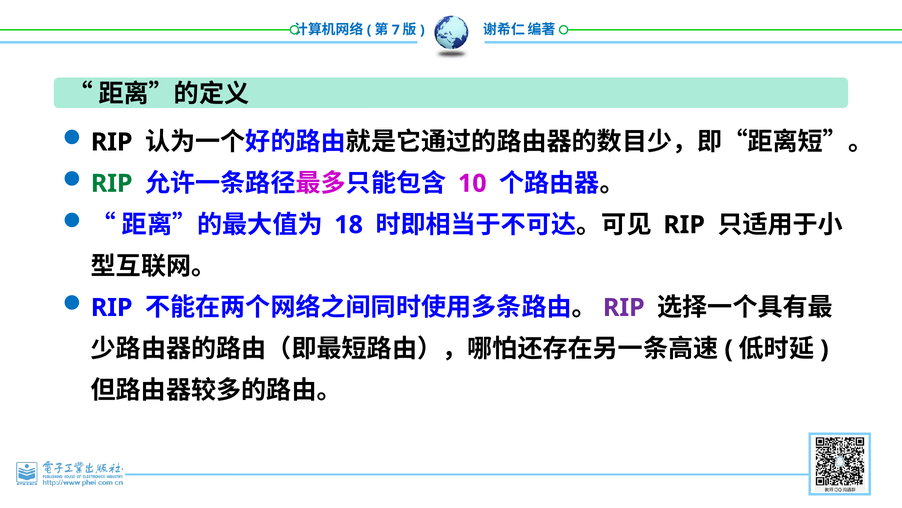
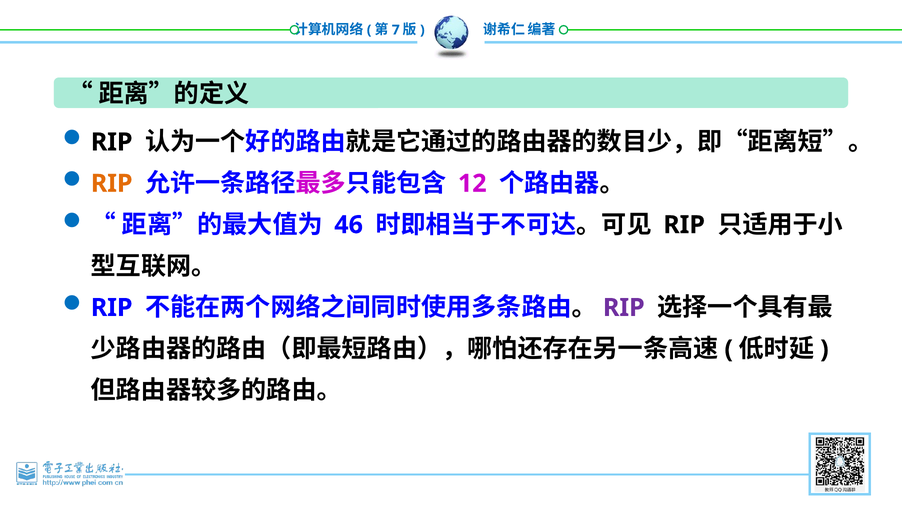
RIP at (112, 183) colour: green -> orange
10: 10 -> 12
18: 18 -> 46
